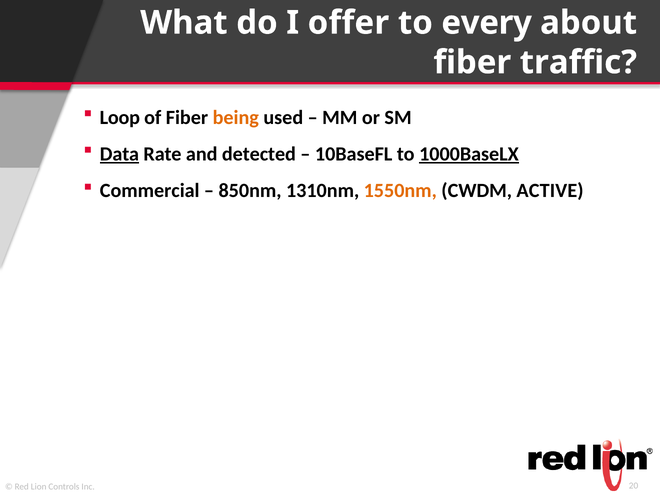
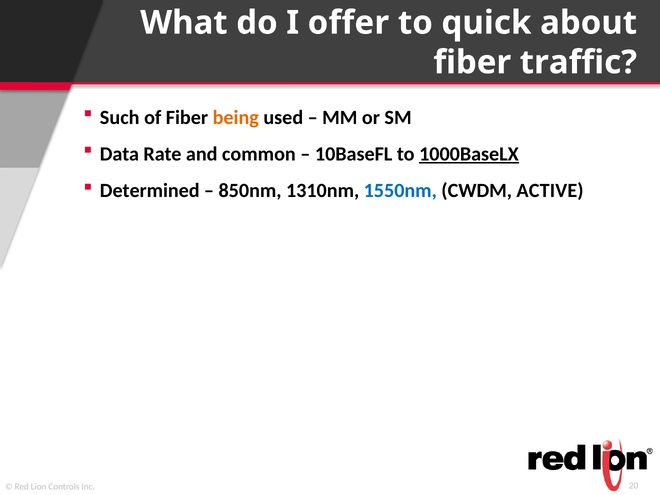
every: every -> quick
Loop: Loop -> Such
Data underline: present -> none
detected: detected -> common
Commercial: Commercial -> Determined
1550nm colour: orange -> blue
